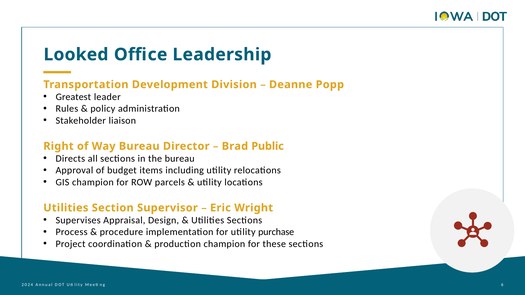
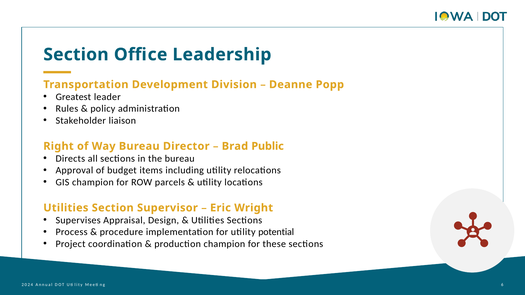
Looked at (76, 55): Looked -> Section
purchase: purchase -> potential
